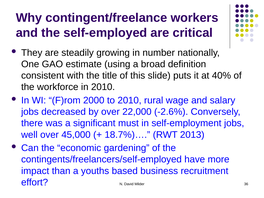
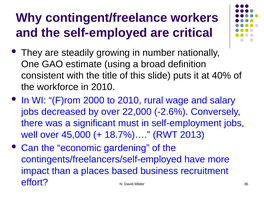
youths: youths -> places
